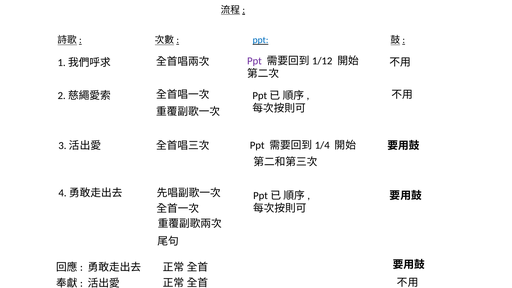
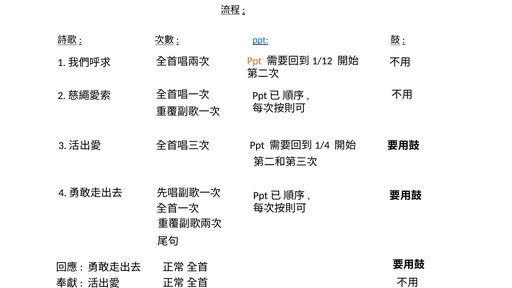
Ppt at (254, 61) colour: purple -> orange
